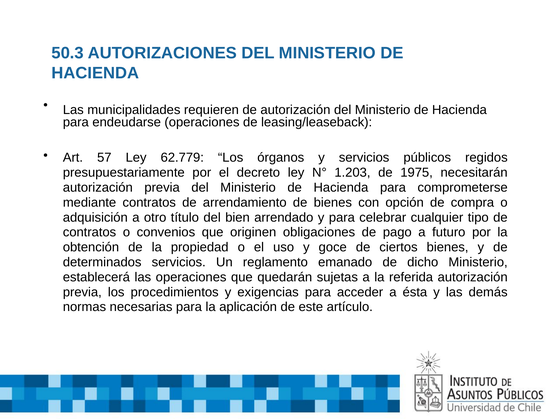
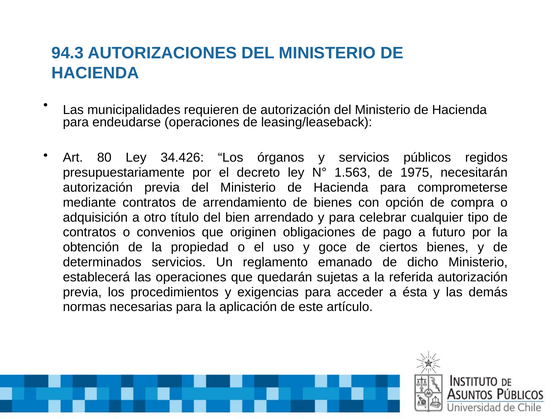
50.3: 50.3 -> 94.3
57: 57 -> 80
62.779: 62.779 -> 34.426
1.203: 1.203 -> 1.563
